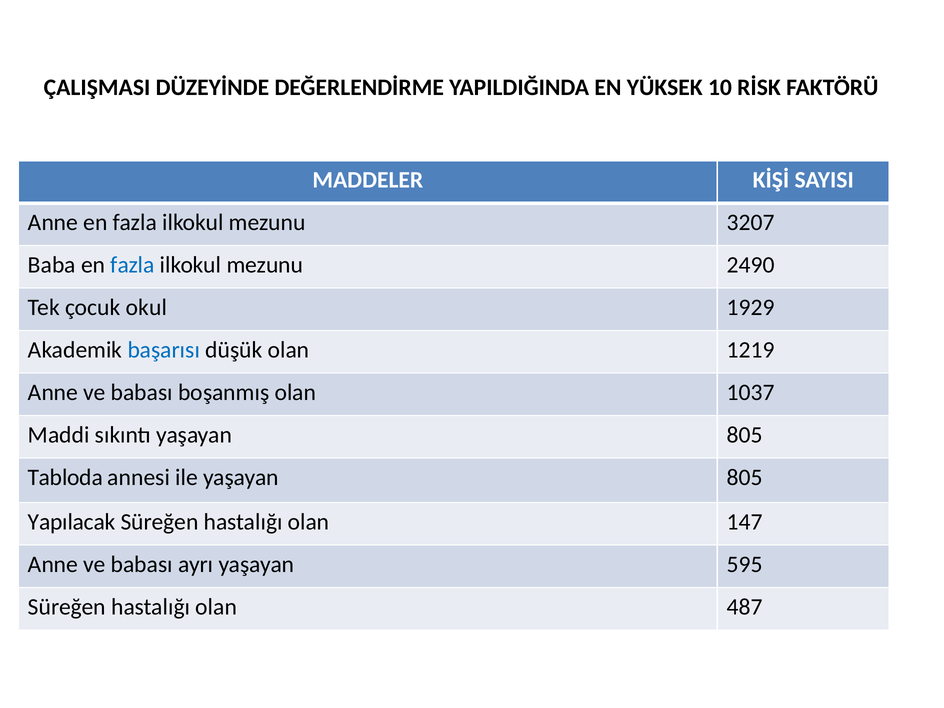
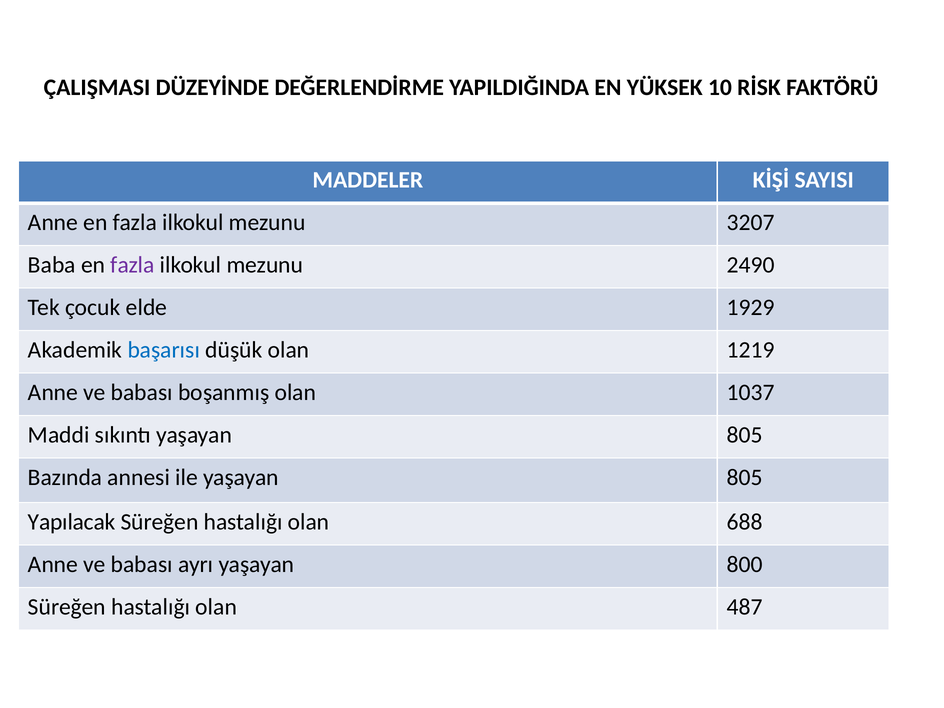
fazla at (133, 265) colour: blue -> purple
okul: okul -> elde
Tabloda: Tabloda -> Bazında
147: 147 -> 688
595: 595 -> 800
